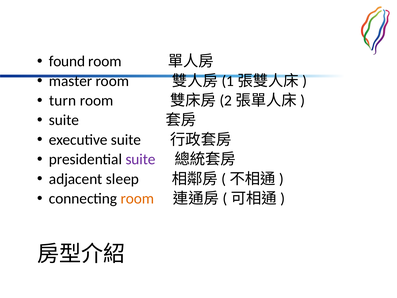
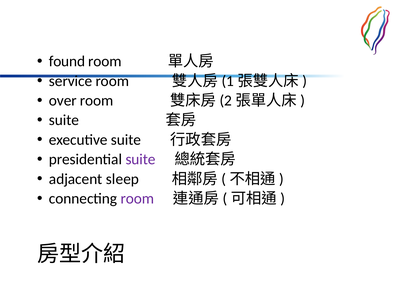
master: master -> service
turn: turn -> over
room at (137, 198) colour: orange -> purple
